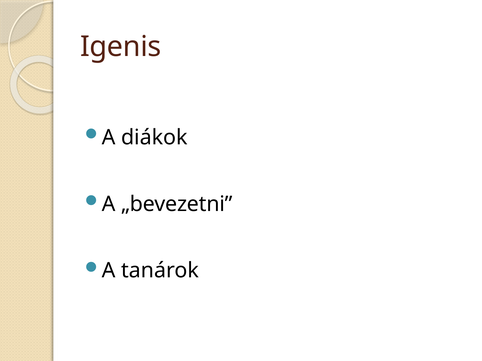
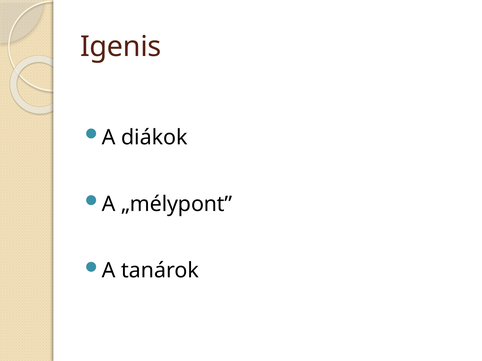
„bevezetni: „bevezetni -> „mélypont
